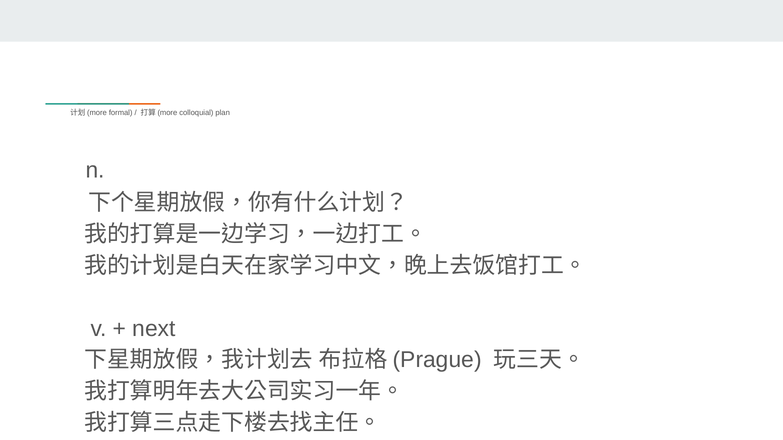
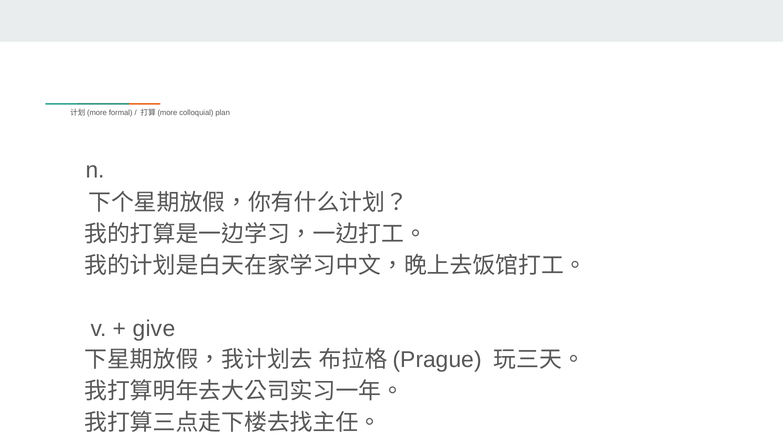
next: next -> give
